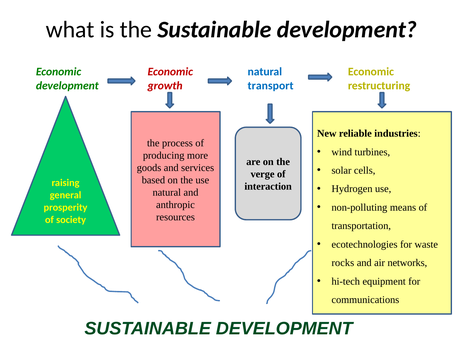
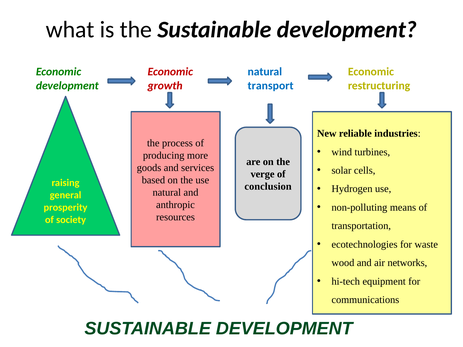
interaction: interaction -> conclusion
rocks: rocks -> wood
